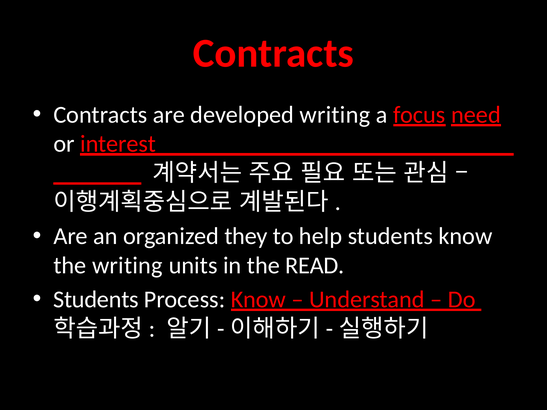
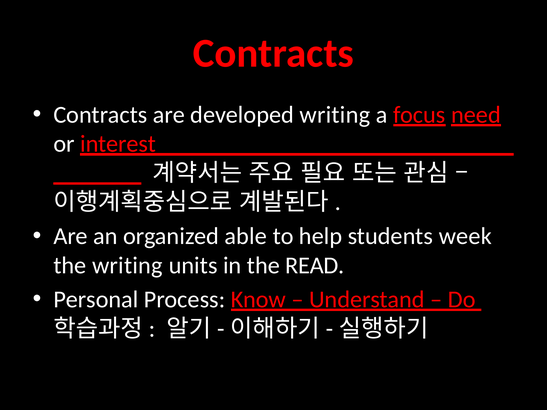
they: they -> able
students know: know -> week
Students at (96, 300): Students -> Personal
